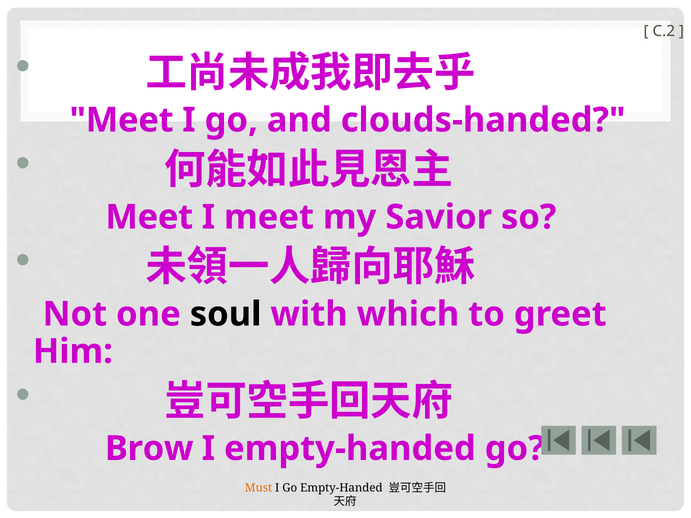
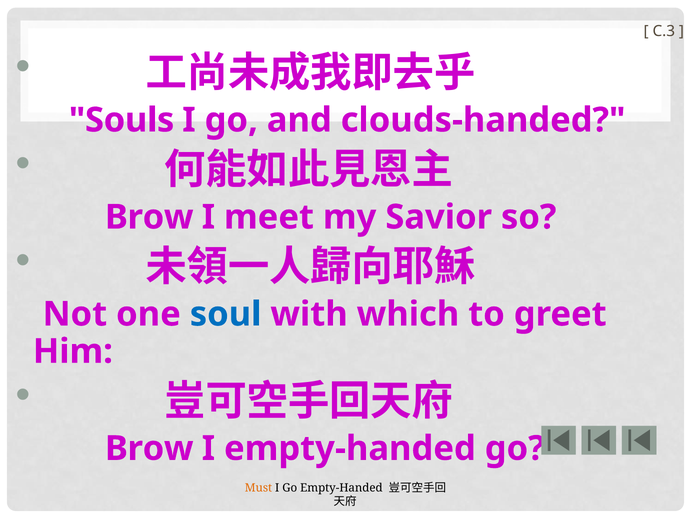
C.2: C.2 -> C.3
Meet at (122, 120): Meet -> Souls
Meet at (149, 217): Meet -> Brow
soul colour: black -> blue
